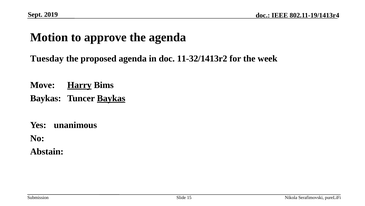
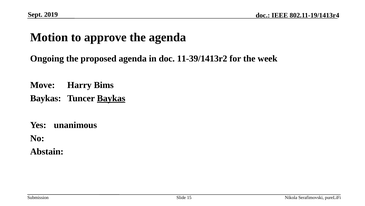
Tuesday: Tuesday -> Ongoing
11-32/1413r2: 11-32/1413r2 -> 11-39/1413r2
Harry underline: present -> none
